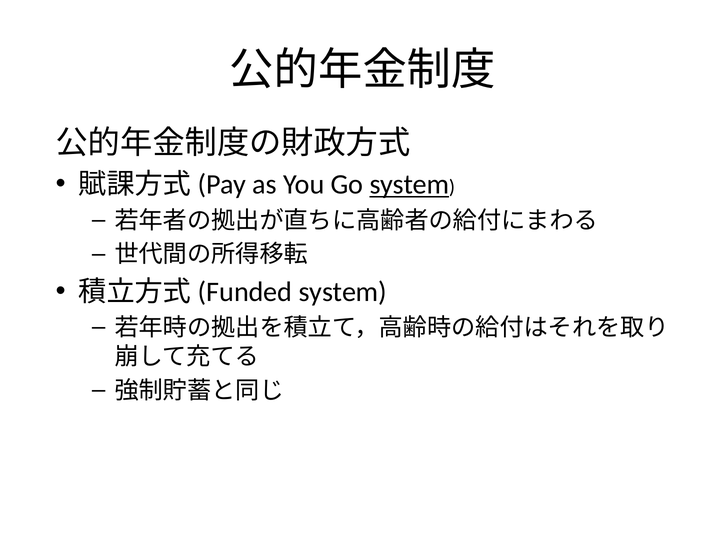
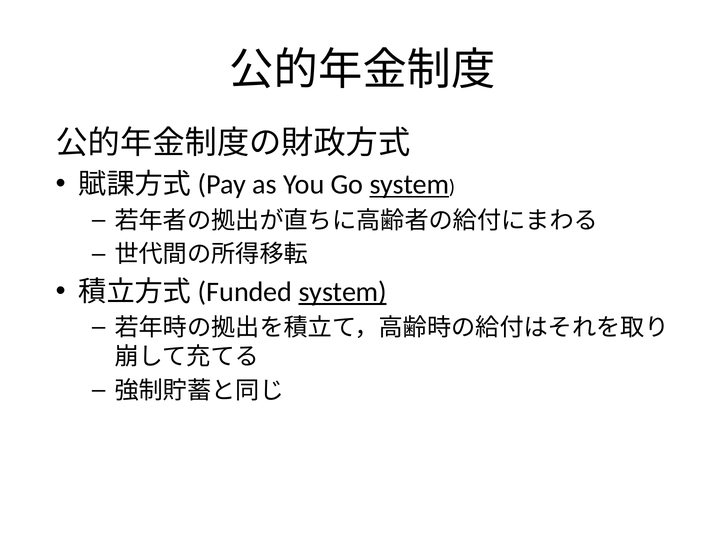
system at (343, 292) underline: none -> present
